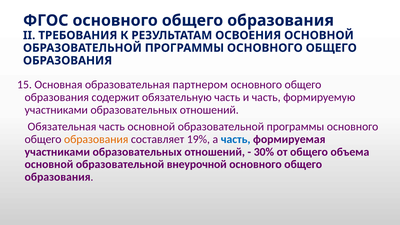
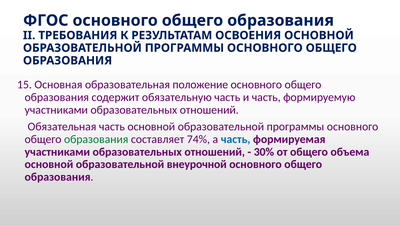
партнером: партнером -> положение
образования at (96, 139) colour: orange -> green
19%: 19% -> 74%
